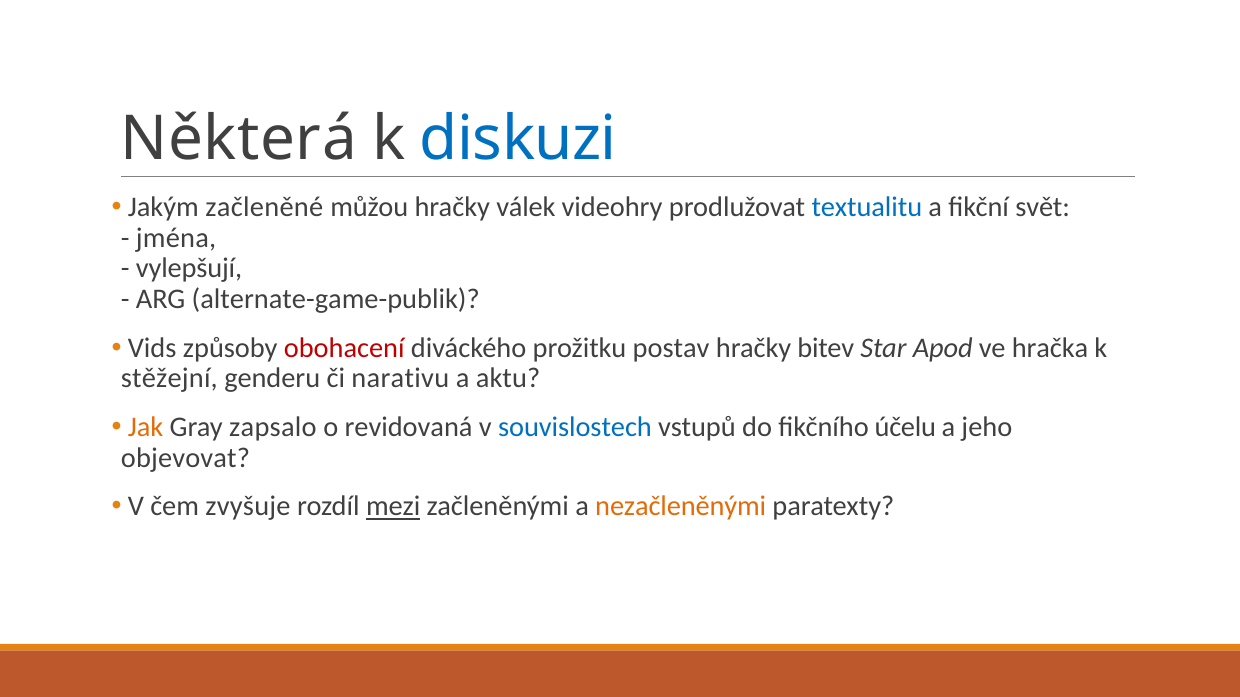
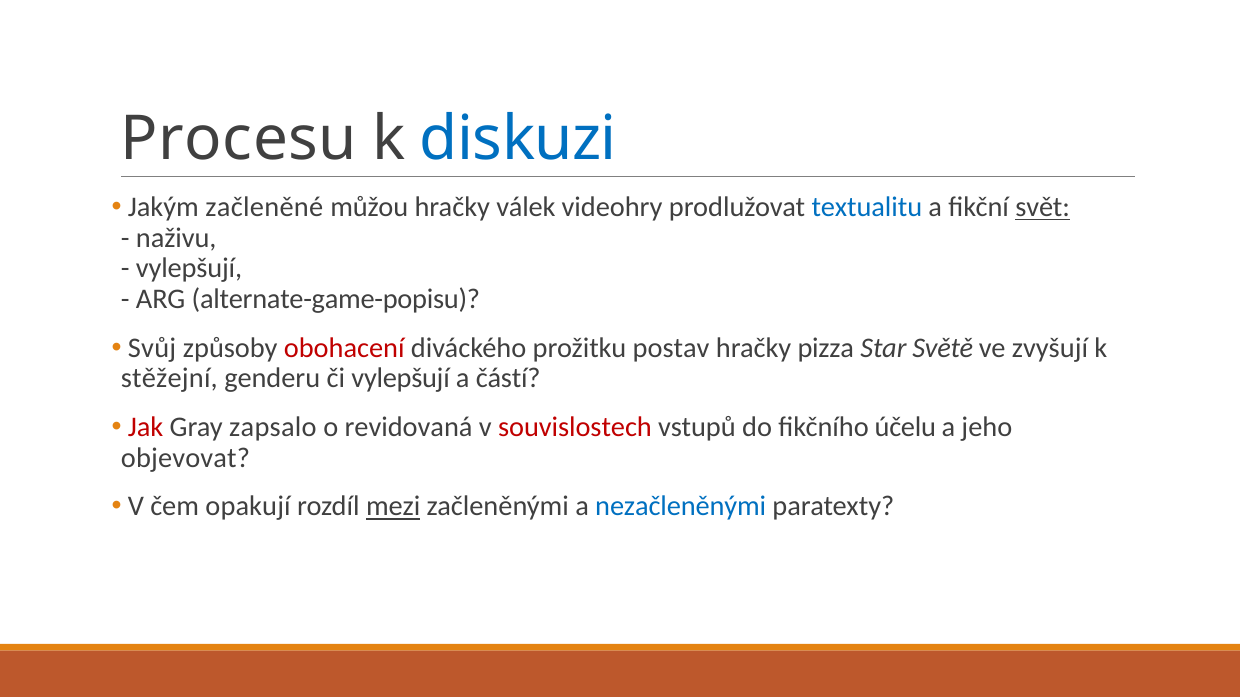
Některá: Některá -> Procesu
svět underline: none -> present
jména: jména -> naživu
alternate-game-publik: alternate-game-publik -> alternate-game-popisu
Vids: Vids -> Svůj
bitev: bitev -> pizza
Apod: Apod -> Světě
hračka: hračka -> zvyšují
či narativu: narativu -> vylepšují
aktu: aktu -> částí
Jak colour: orange -> red
souvislostech colour: blue -> red
zvyšuje: zvyšuje -> opakují
nezačleněnými colour: orange -> blue
